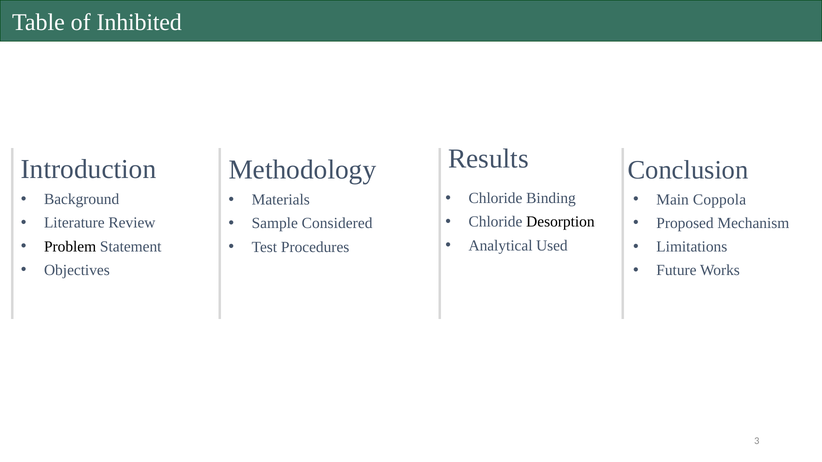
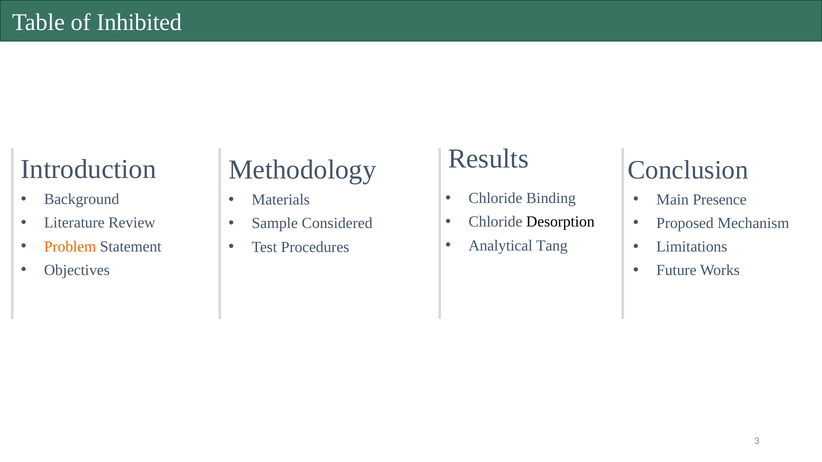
Coppola: Coppola -> Presence
Used: Used -> Tang
Problem colour: black -> orange
